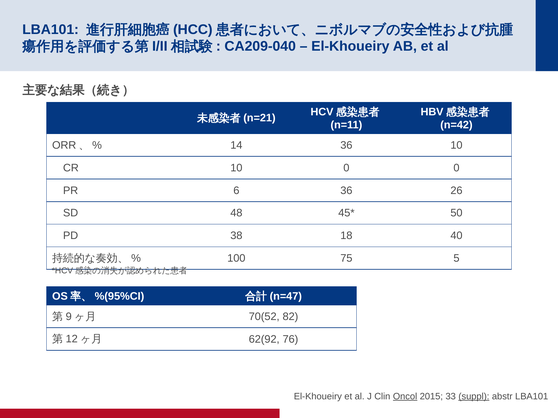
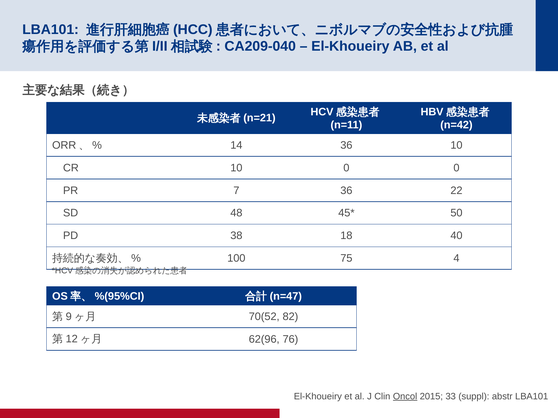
6: 6 -> 7
26: 26 -> 22
5: 5 -> 4
62(92: 62(92 -> 62(96
suppl underline: present -> none
